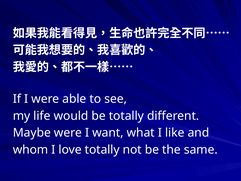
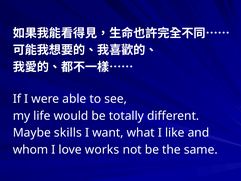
Maybe were: were -> skills
love totally: totally -> works
